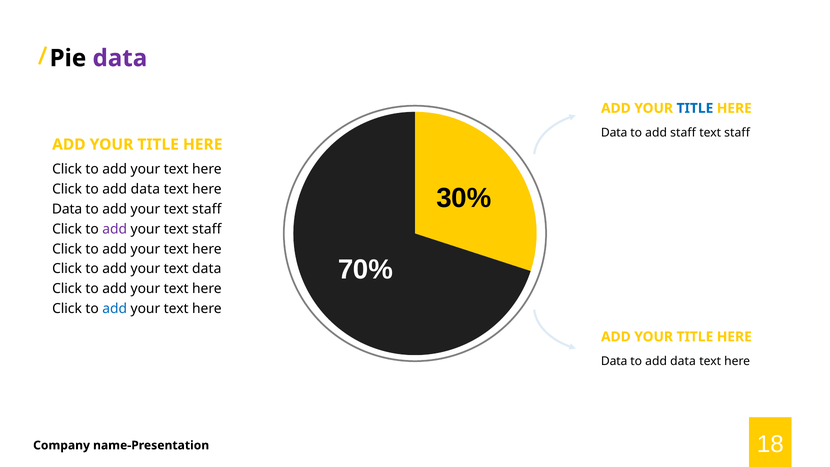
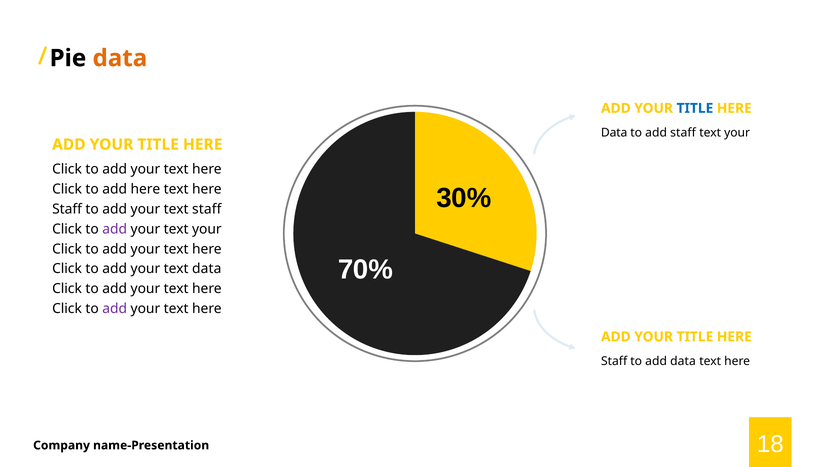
data at (120, 58) colour: purple -> orange
staff at (737, 133): staff -> your
Click to add data: data -> here
Data at (67, 209): Data -> Staff
staff at (207, 229): staff -> your
add at (115, 309) colour: blue -> purple
Data at (614, 361): Data -> Staff
